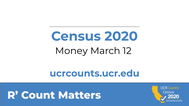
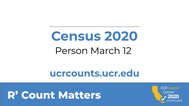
Money: Money -> Person
